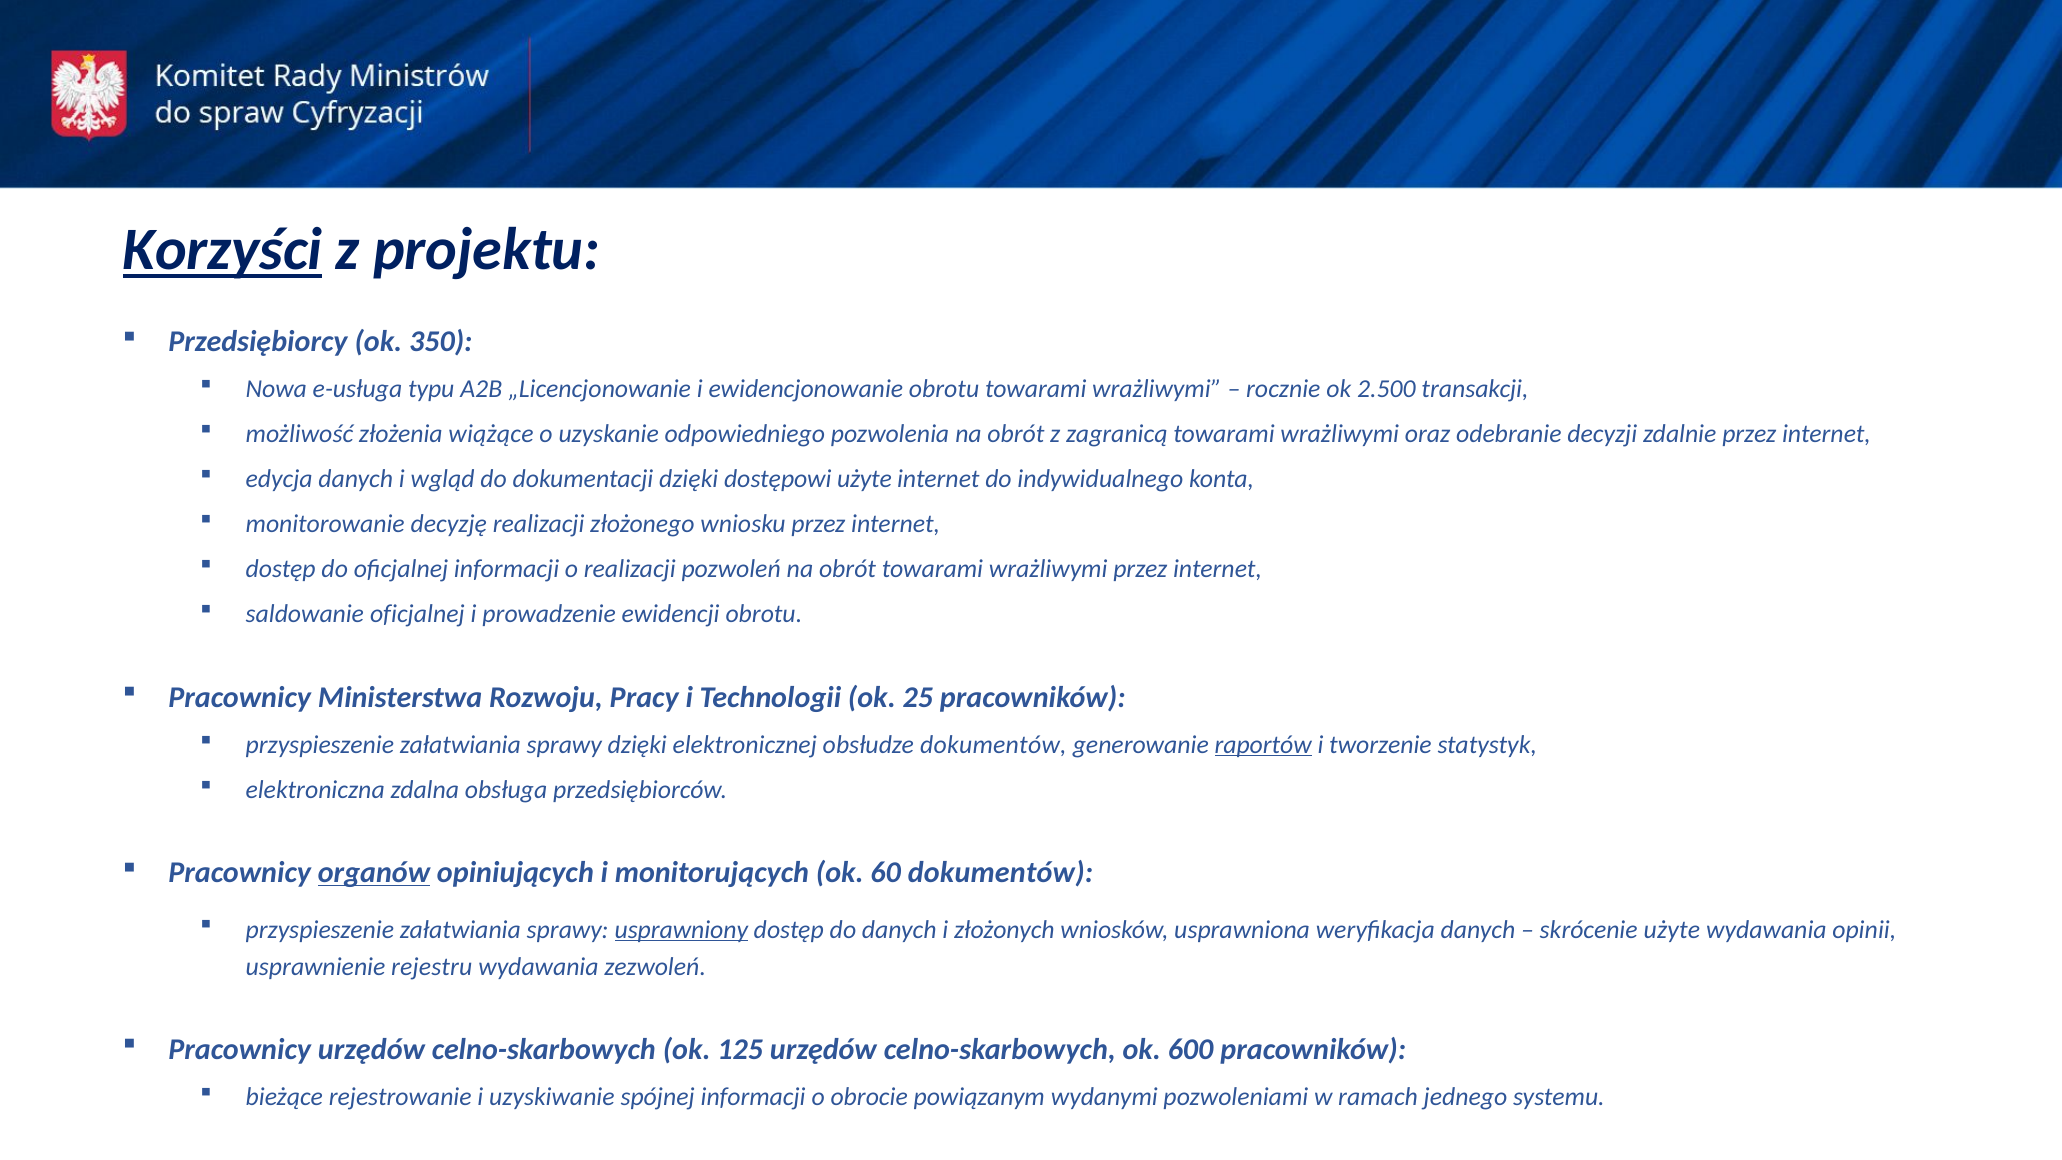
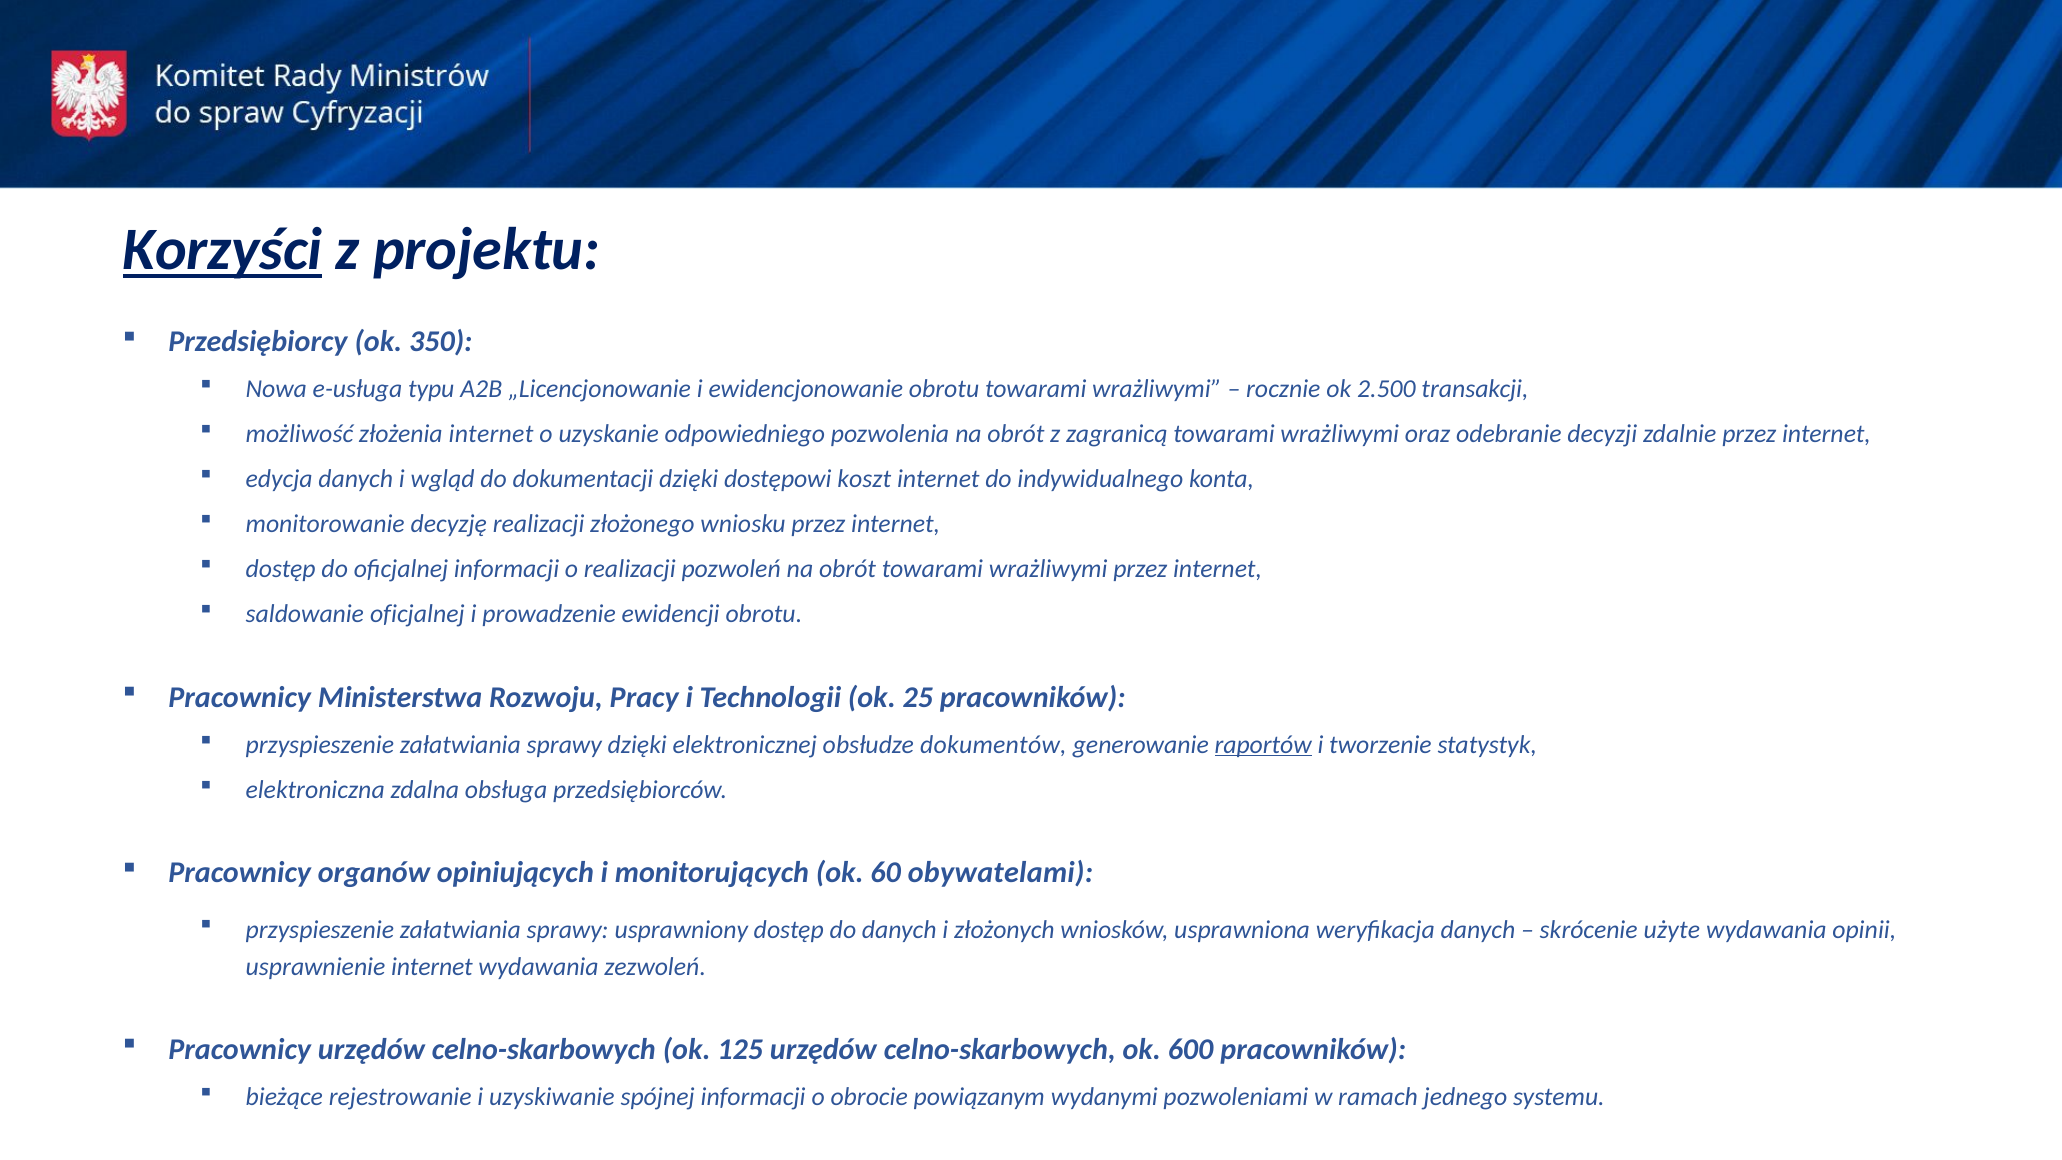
złożenia wiążące: wiążące -> internet
dostępowi użyte: użyte -> koszt
organów underline: present -> none
60 dokumentów: dokumentów -> obywatelami
usprawniony underline: present -> none
usprawnienie rejestru: rejestru -> internet
